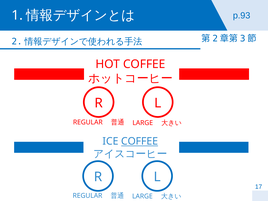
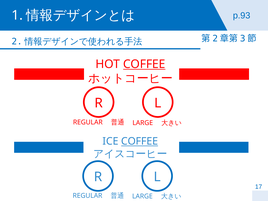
COFFEE at (144, 64) underline: none -> present
